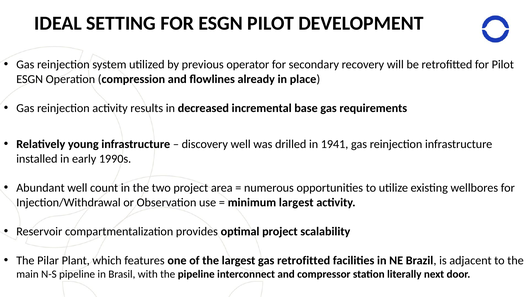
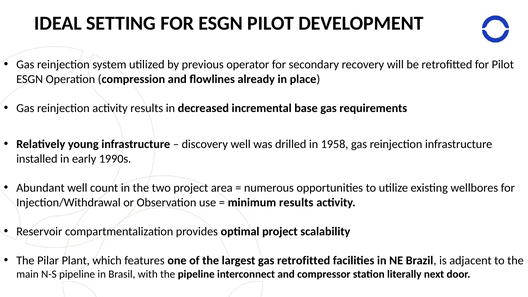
1941: 1941 -> 1958
minimum largest: largest -> results
